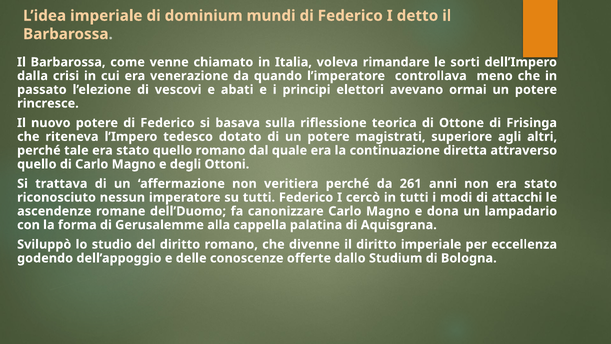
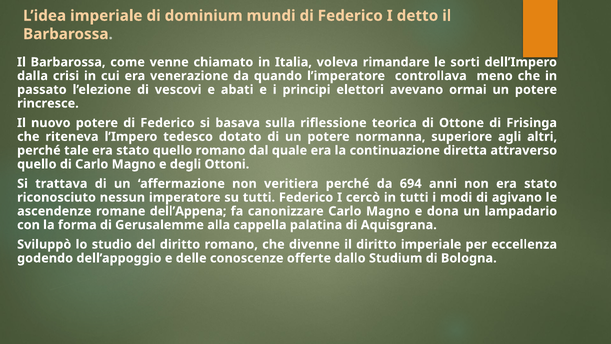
magistrati: magistrati -> normanna
261: 261 -> 694
attacchi: attacchi -> agivano
dell’Duomo: dell’Duomo -> dell’Appena
